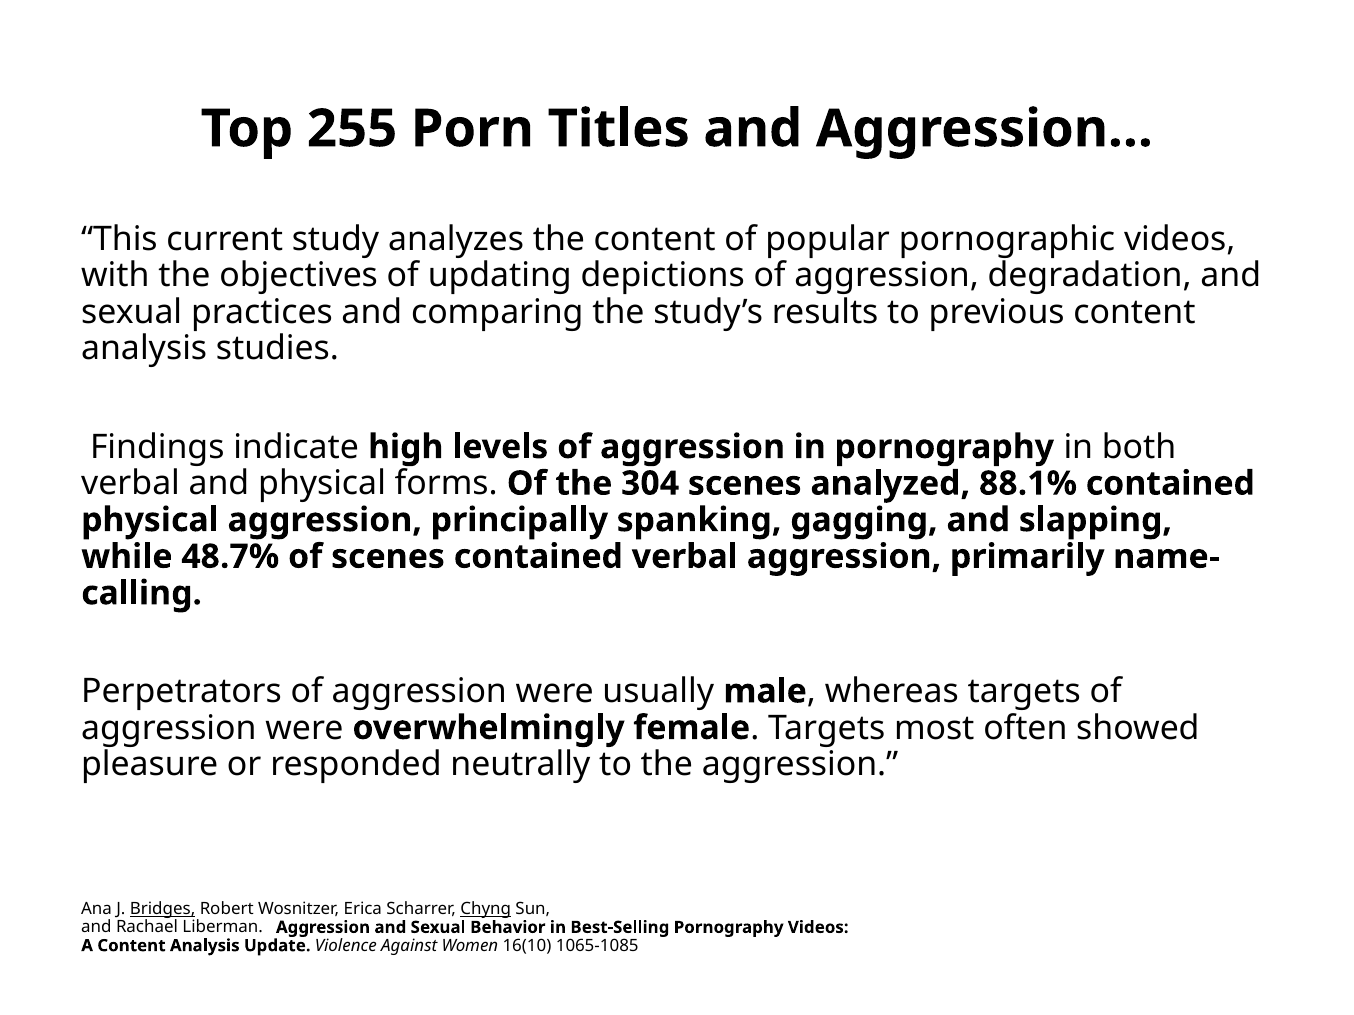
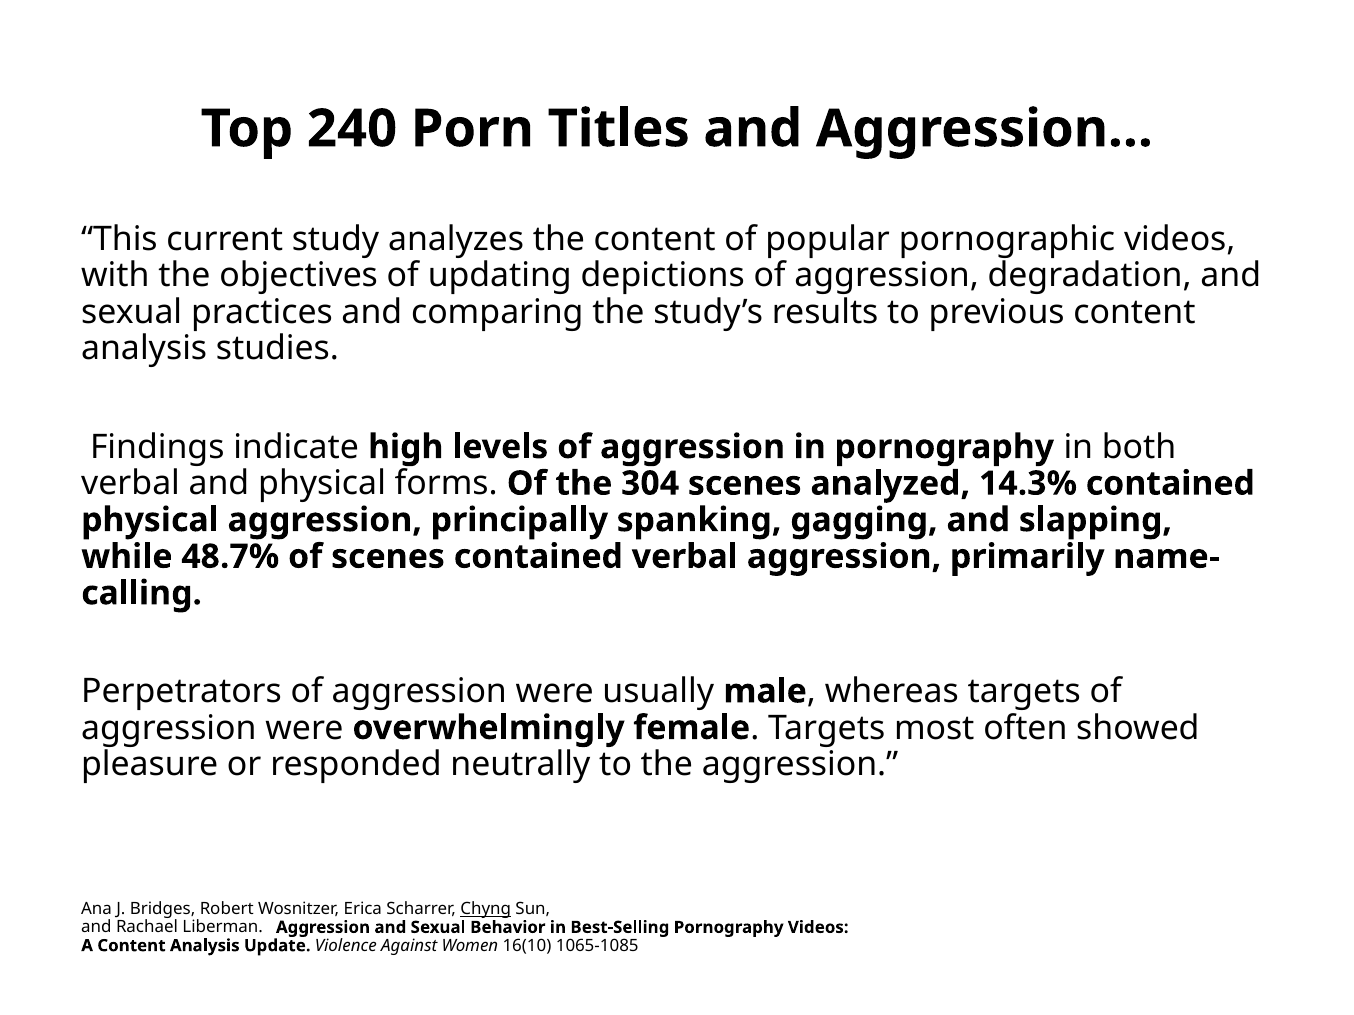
255: 255 -> 240
88.1%: 88.1% -> 14.3%
Bridges underline: present -> none
